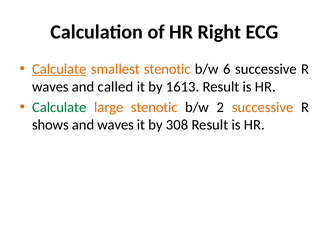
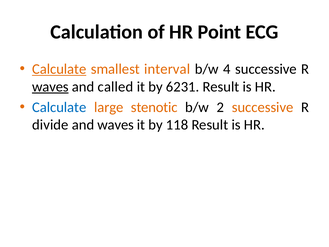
Right: Right -> Point
smallest stenotic: stenotic -> interval
6: 6 -> 4
waves at (50, 87) underline: none -> present
1613: 1613 -> 6231
Calculate at (59, 107) colour: green -> blue
shows: shows -> divide
308: 308 -> 118
